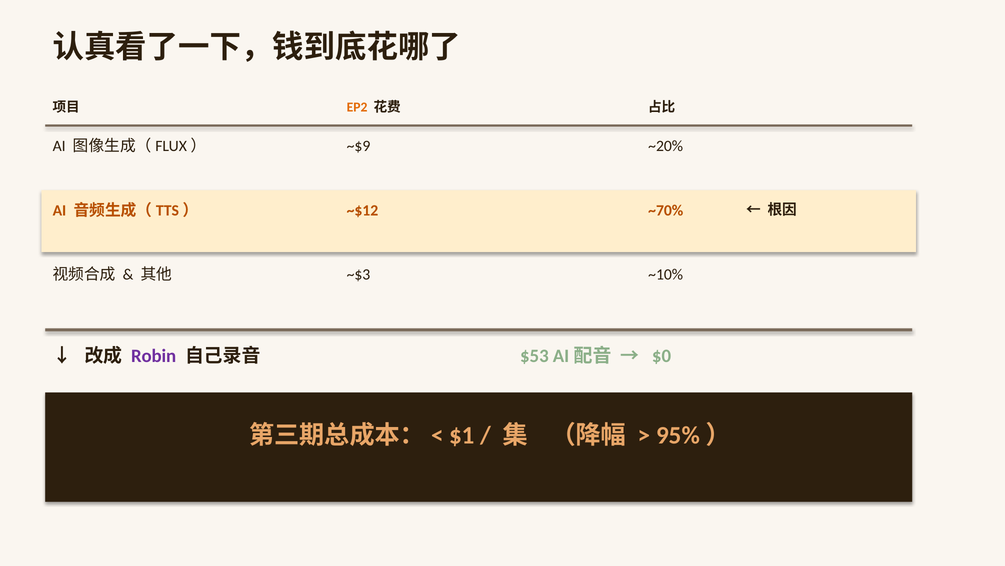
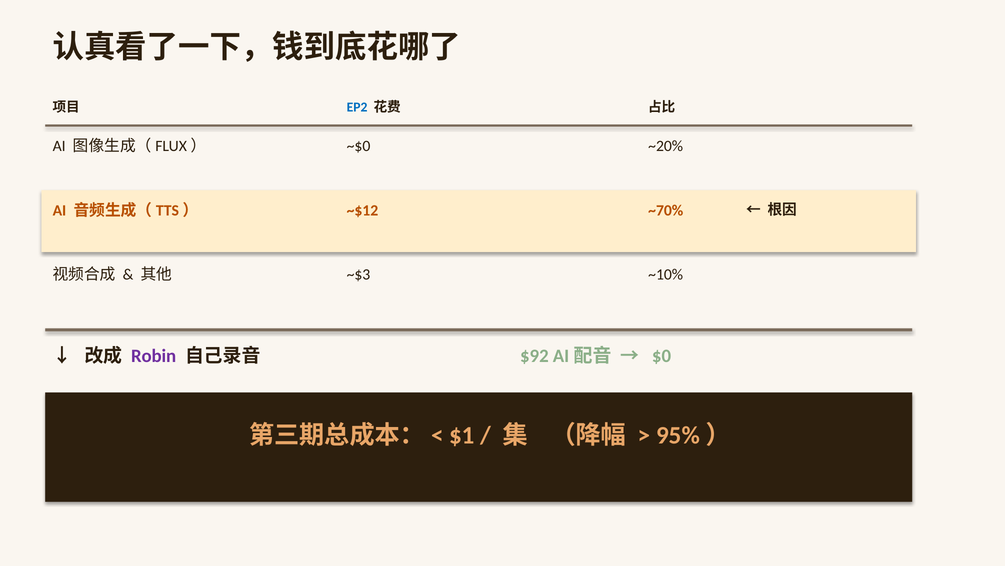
EP2 colour: orange -> blue
~$9: ~$9 -> ~$0
$53: $53 -> $92
